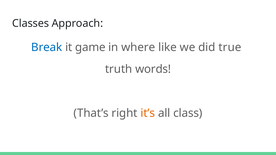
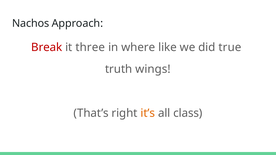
Classes: Classes -> Nachos
Break colour: blue -> red
game: game -> three
words: words -> wings
